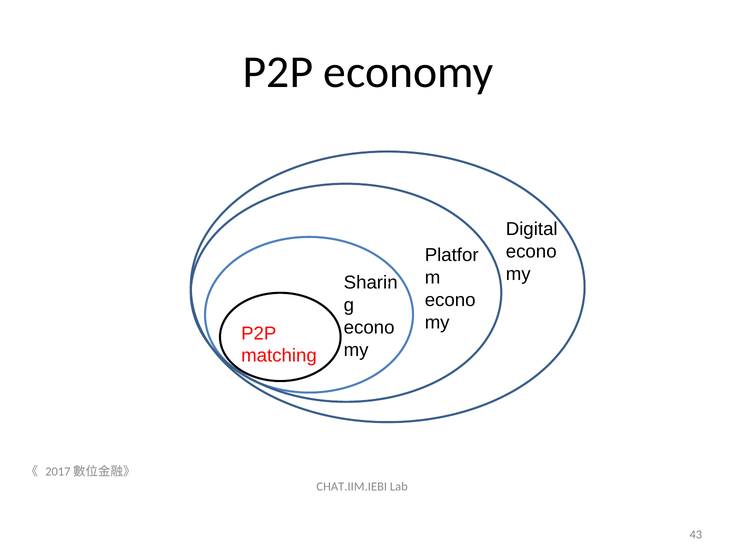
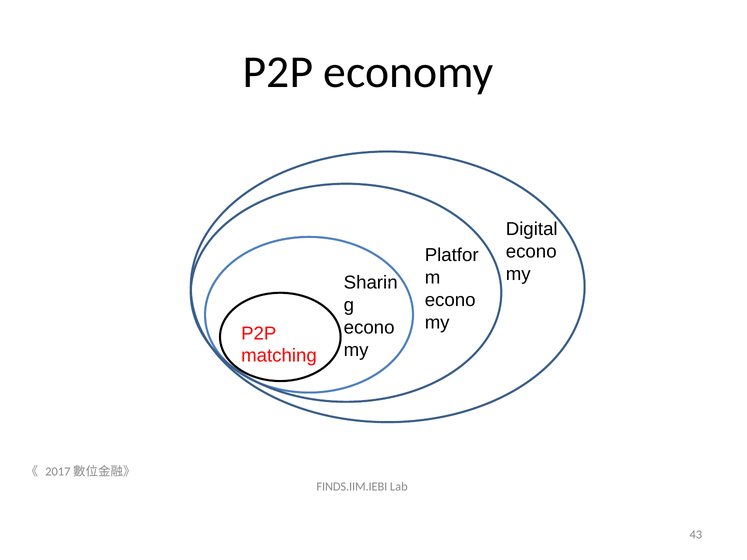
CHAT.IIM.IEBI: CHAT.IIM.IEBI -> FINDS.IIM.IEBI
